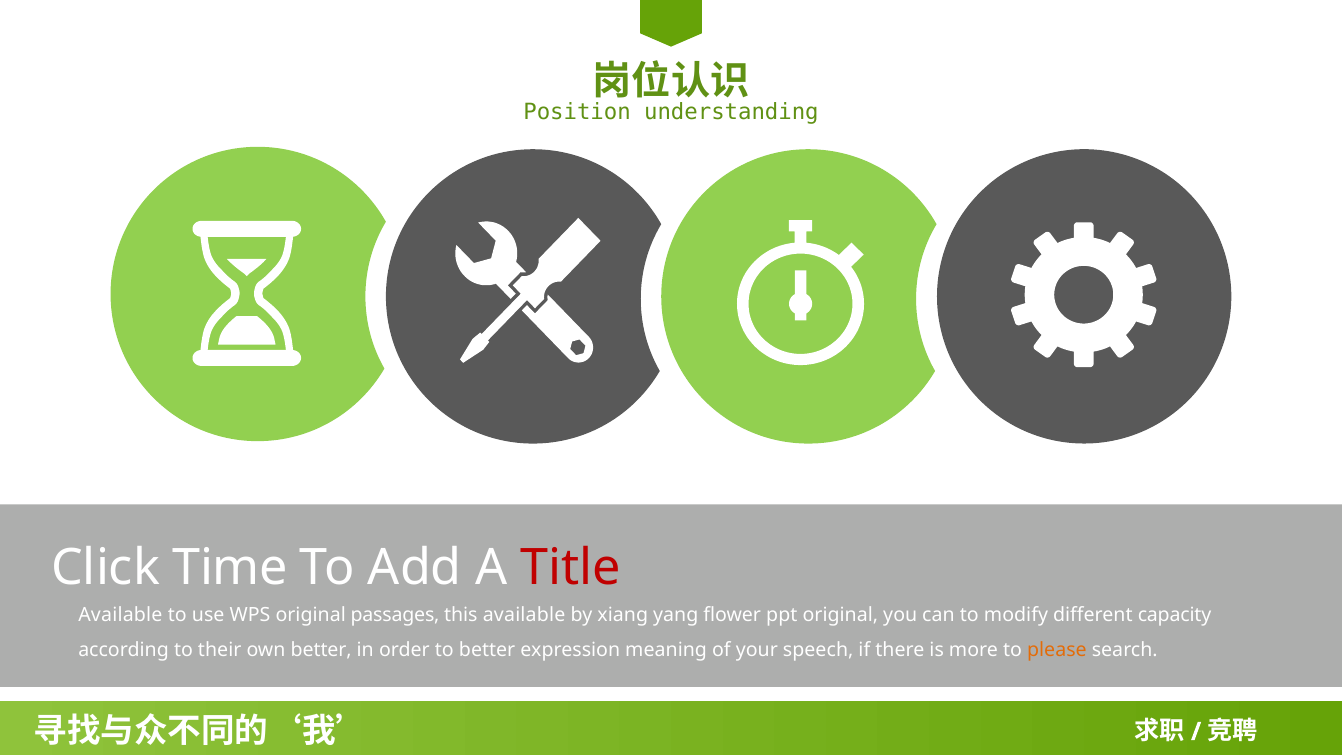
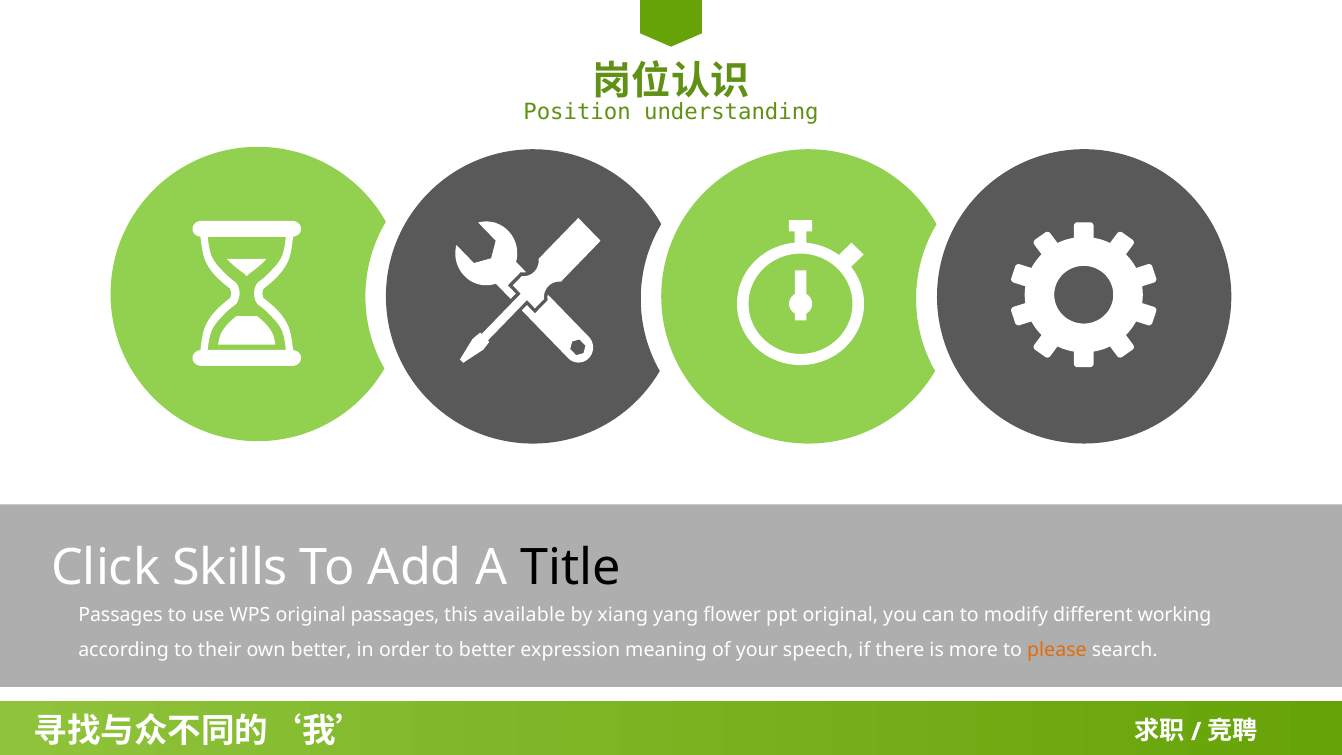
Time: Time -> Skills
Title colour: red -> black
Available at (120, 615): Available -> Passages
capacity: capacity -> working
